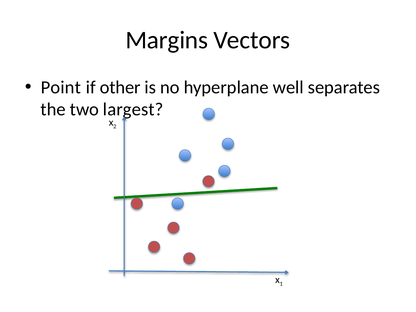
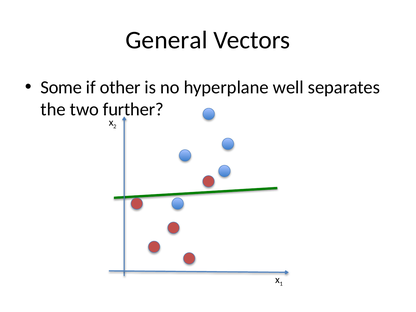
Margins: Margins -> General
Point: Point -> Some
largest: largest -> further
